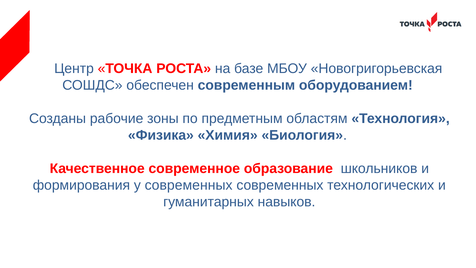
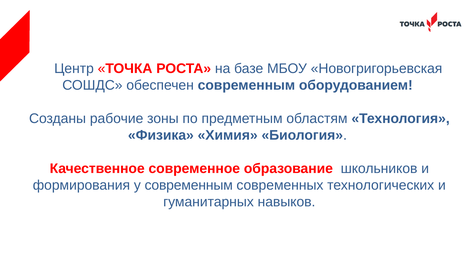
у современных: современных -> современным
